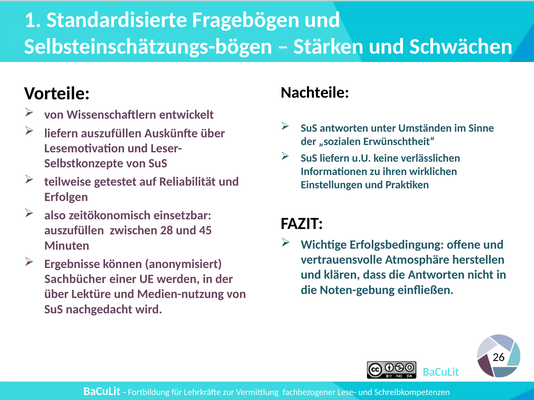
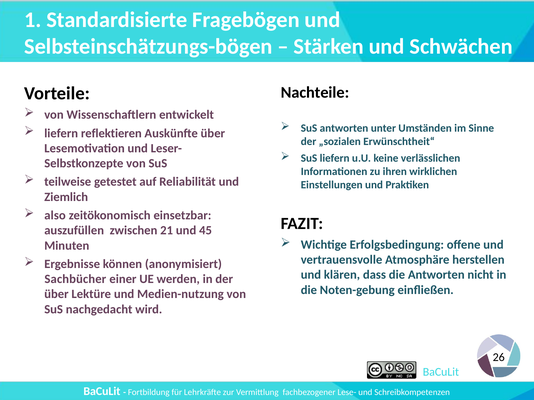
liefern auszufüllen: auszufüllen -> reflektieren
Erfolgen: Erfolgen -> Ziemlich
28: 28 -> 21
